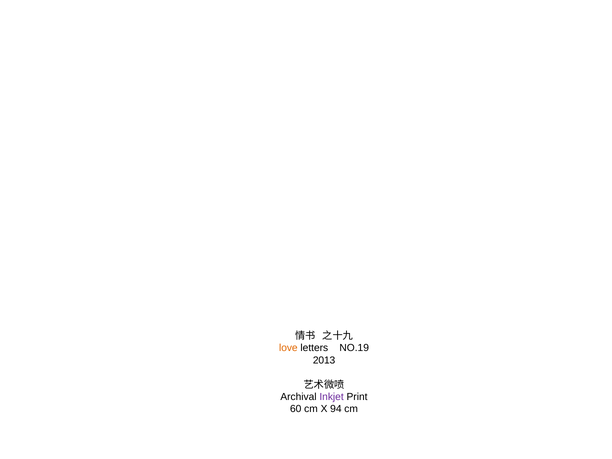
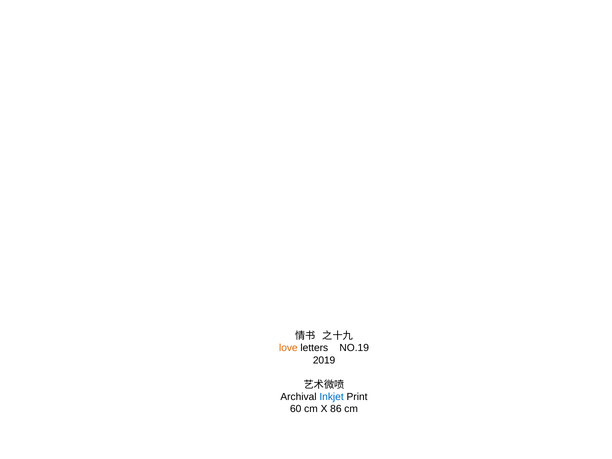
2013: 2013 -> 2019
Inkjet colour: purple -> blue
94: 94 -> 86
